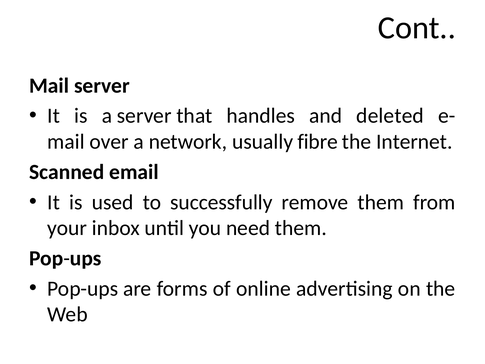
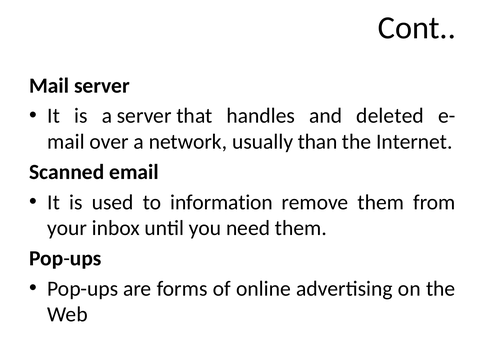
fibre: fibre -> than
successfully: successfully -> information
